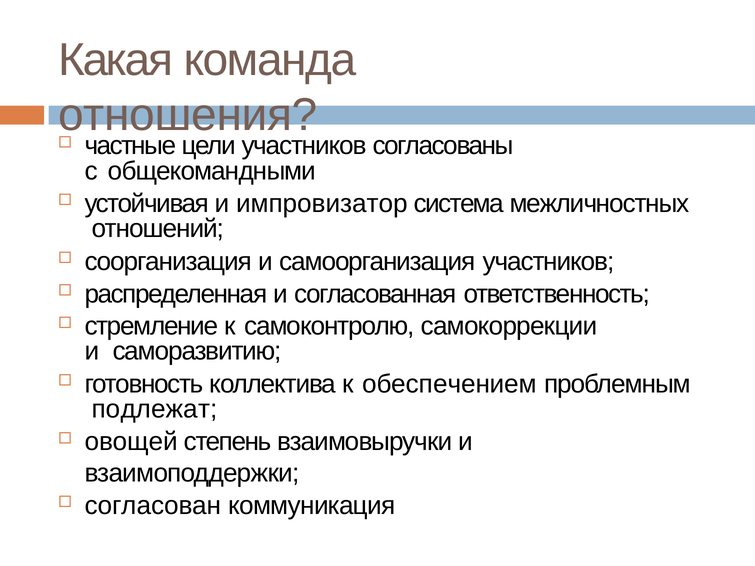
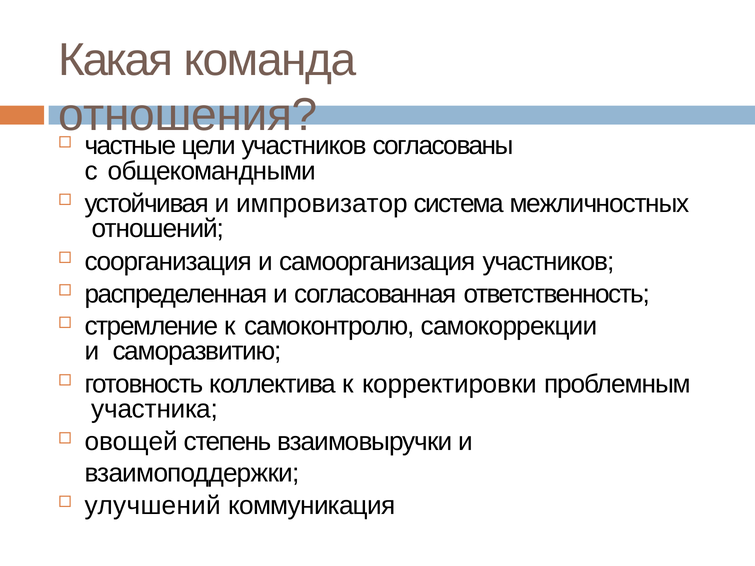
обеспечением: обеспечением -> корректировки
подлежат: подлежат -> участника
согласован: согласован -> улучшений
